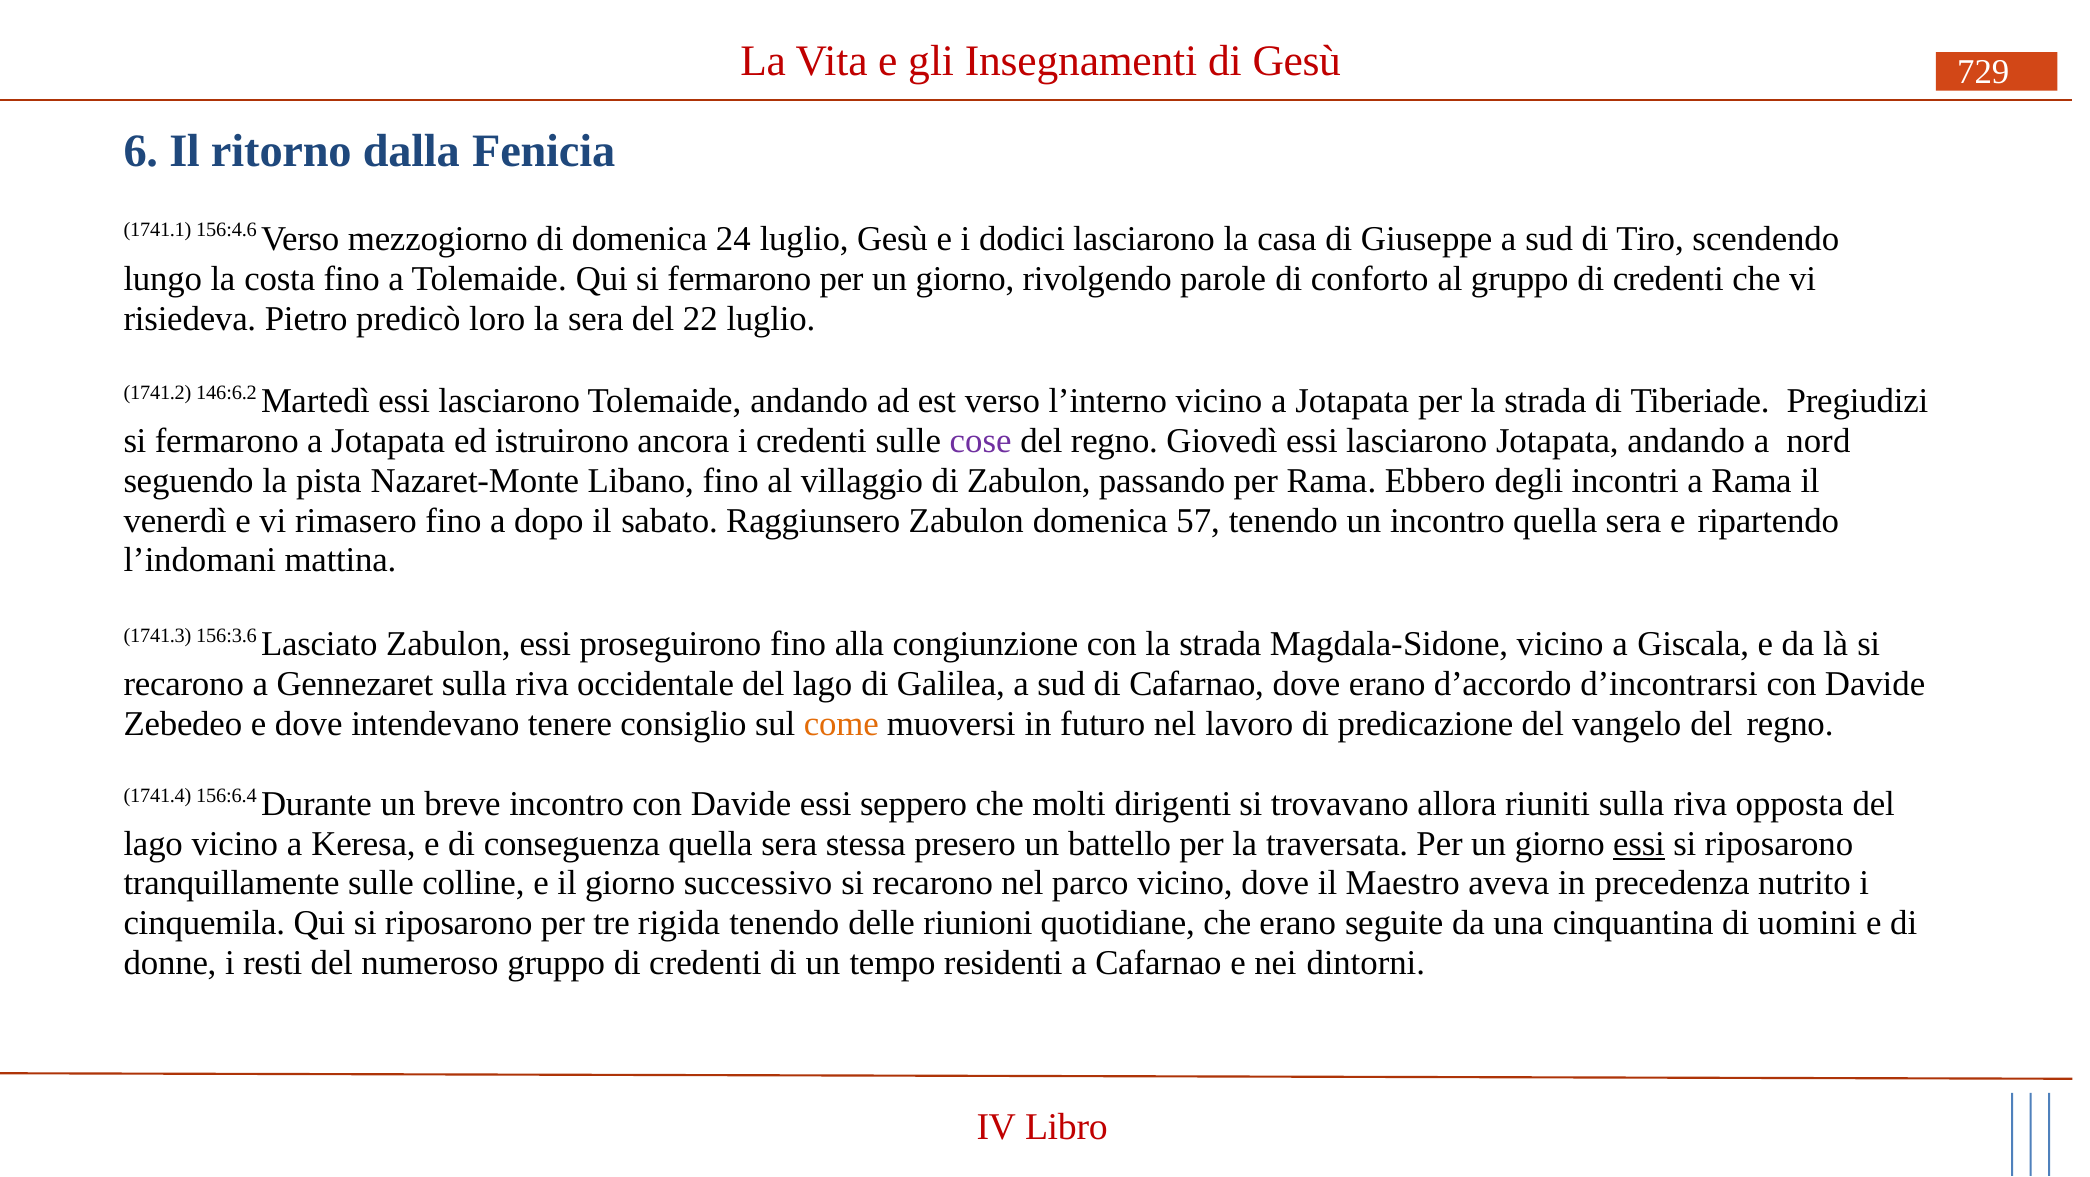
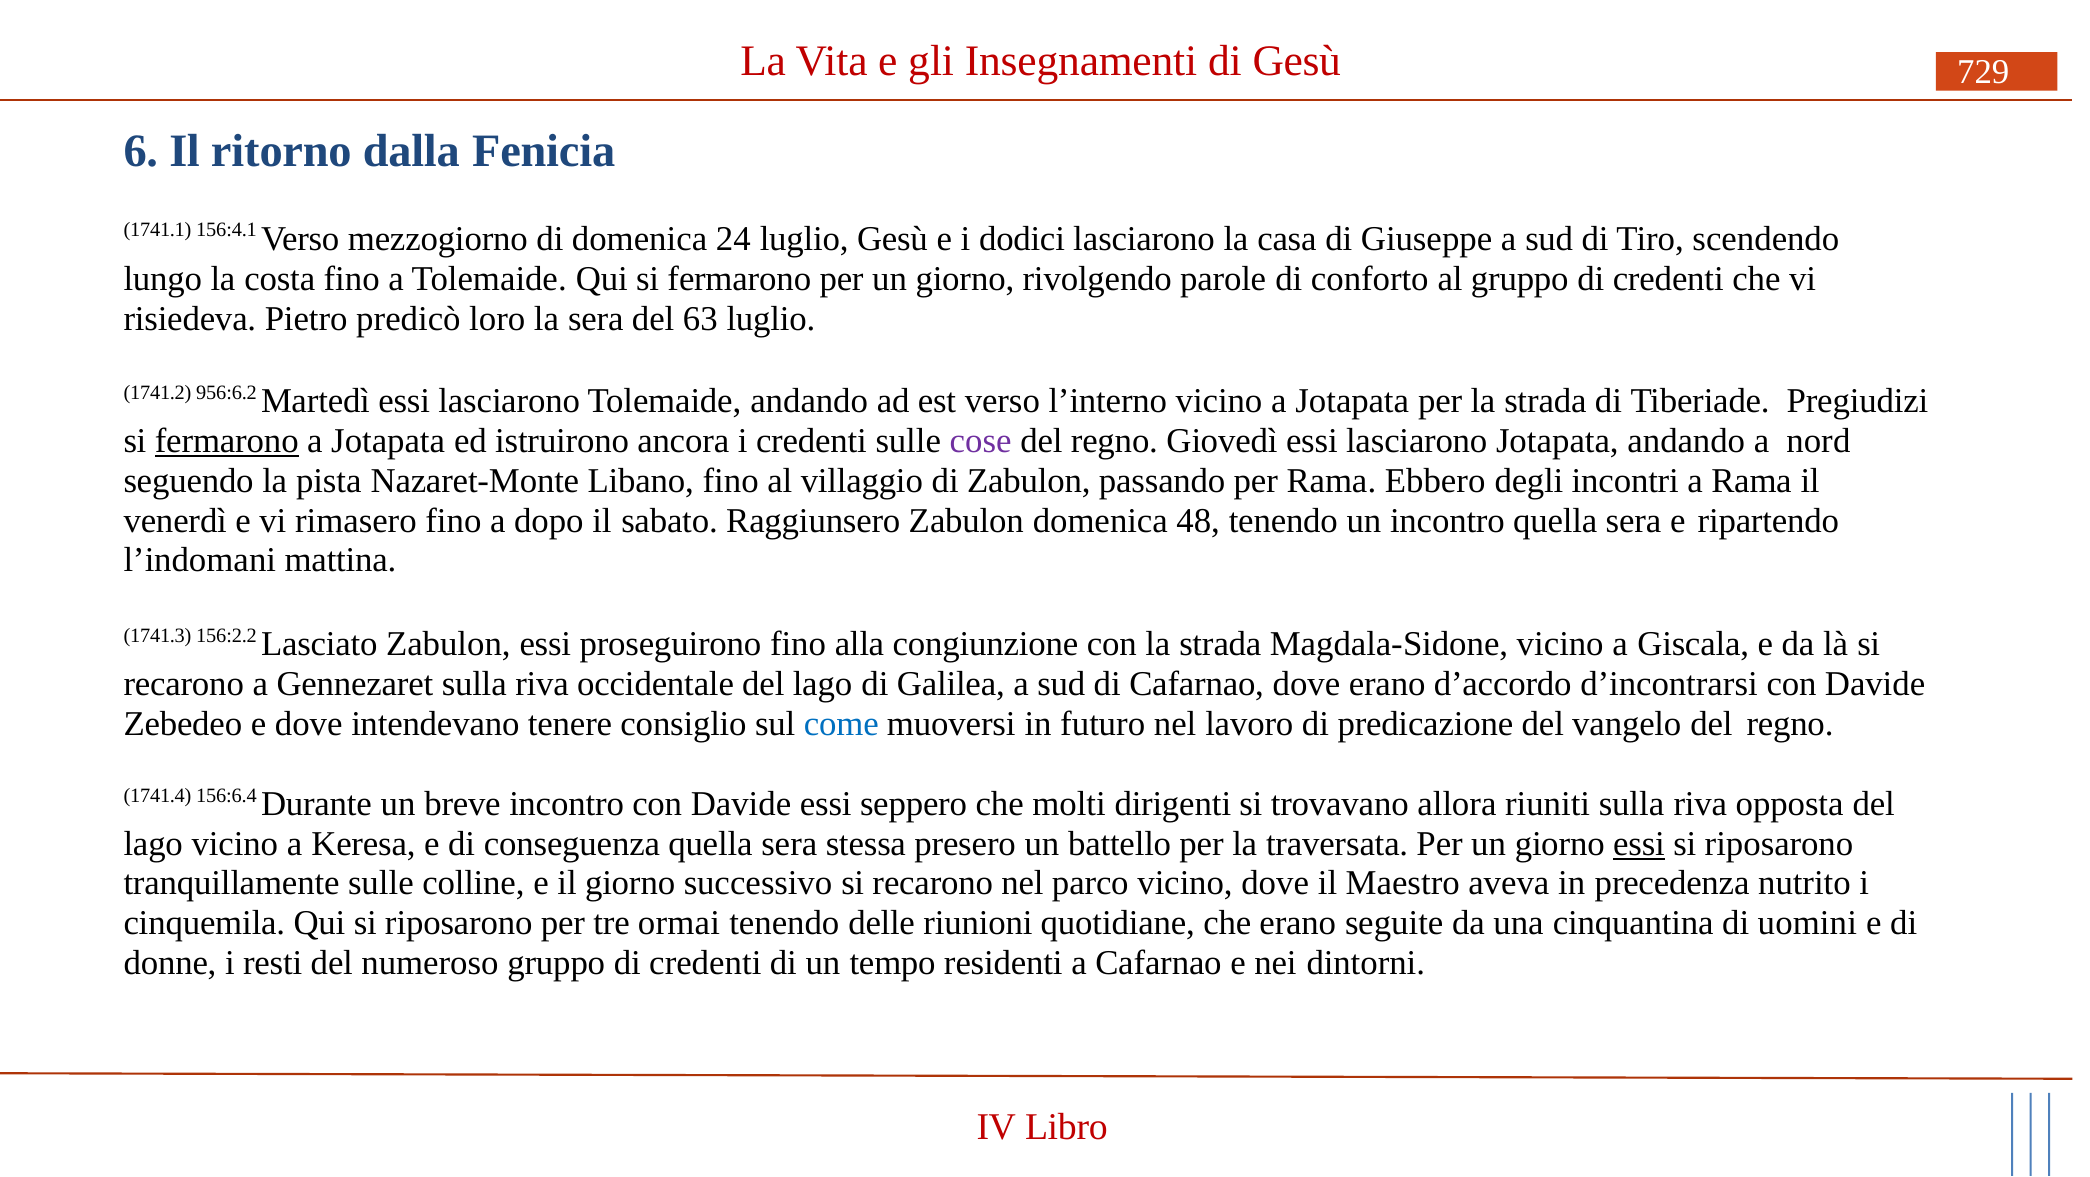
156:4.6: 156:4.6 -> 156:4.1
22: 22 -> 63
146:6.2: 146:6.2 -> 956:6.2
fermarono at (227, 441) underline: none -> present
57: 57 -> 48
156:3.6: 156:3.6 -> 156:2.2
come colour: orange -> blue
rigida: rigida -> ormai
